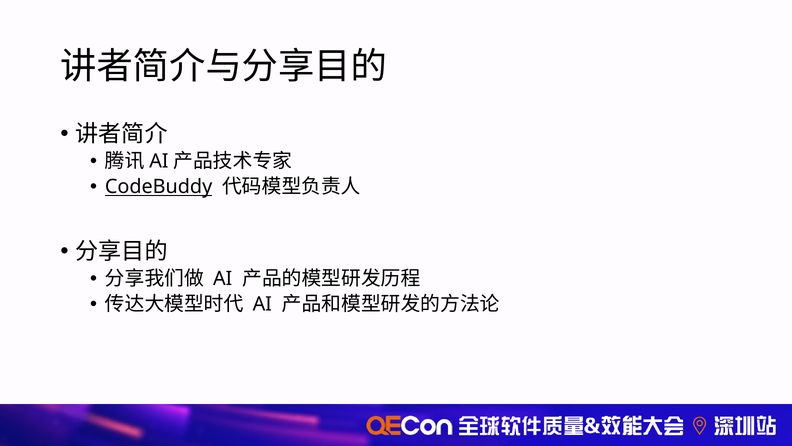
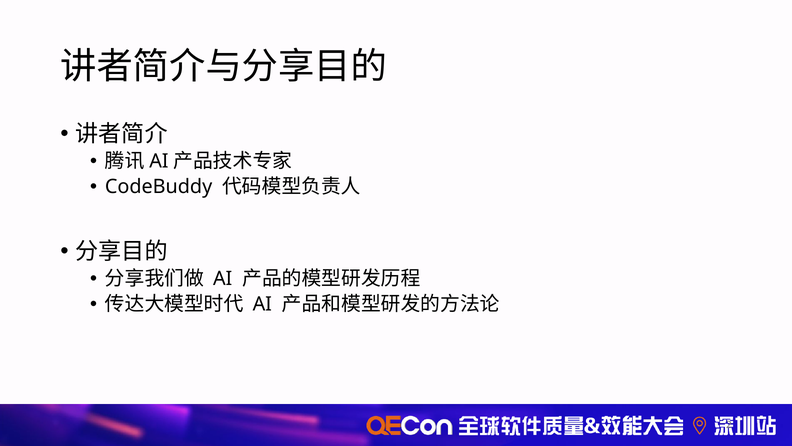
CodeBuddy underline: present -> none
